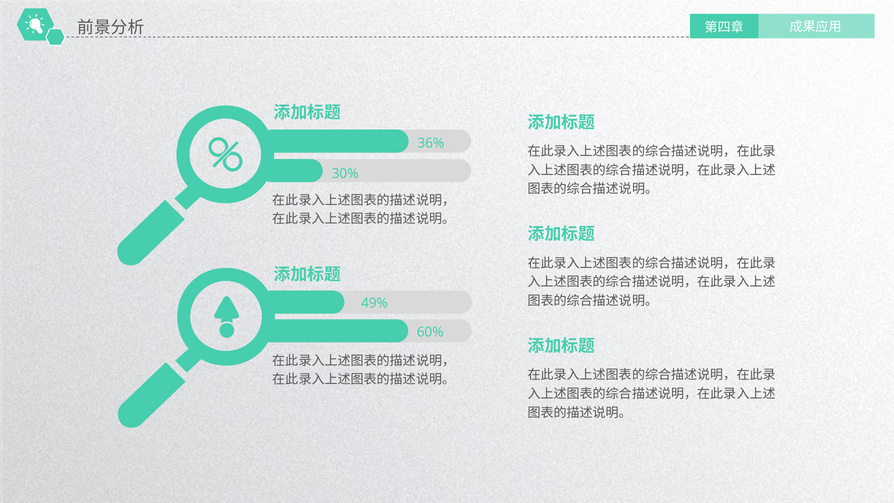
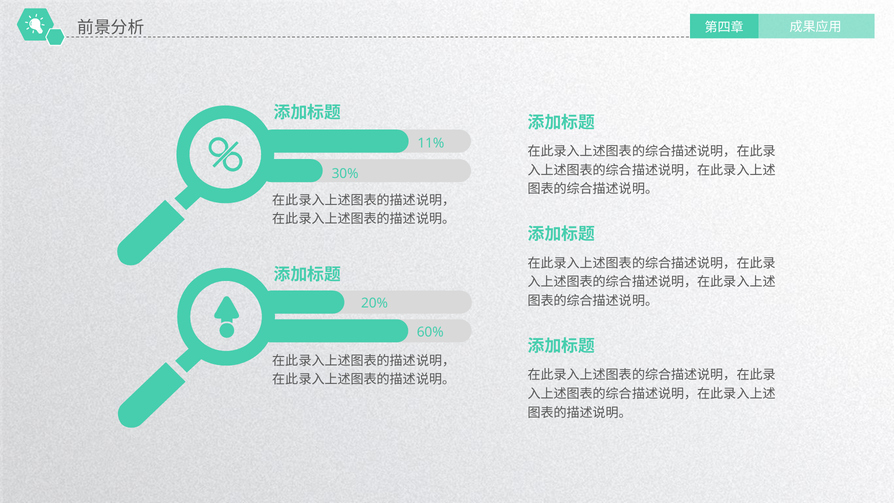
36%: 36% -> 11%
49%: 49% -> 20%
